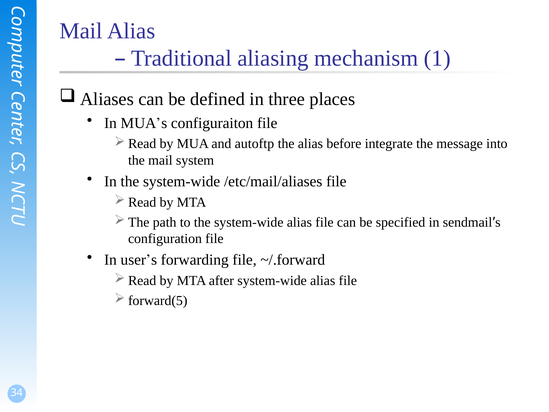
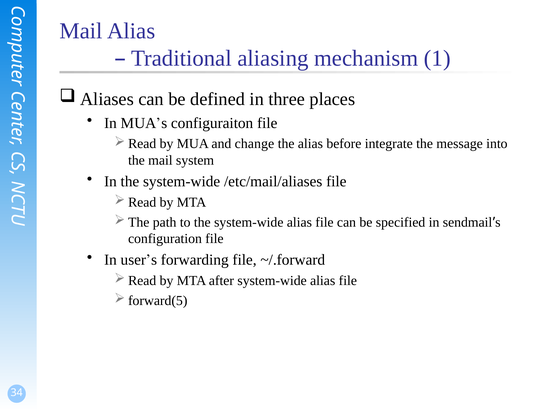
autoftp: autoftp -> change
